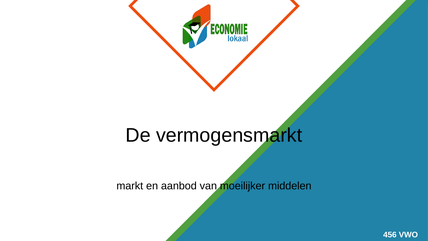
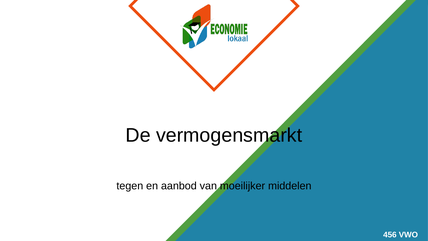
markt: markt -> tegen
